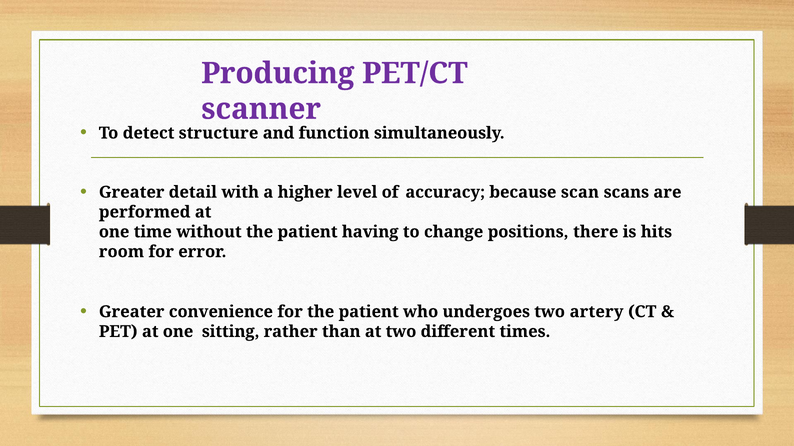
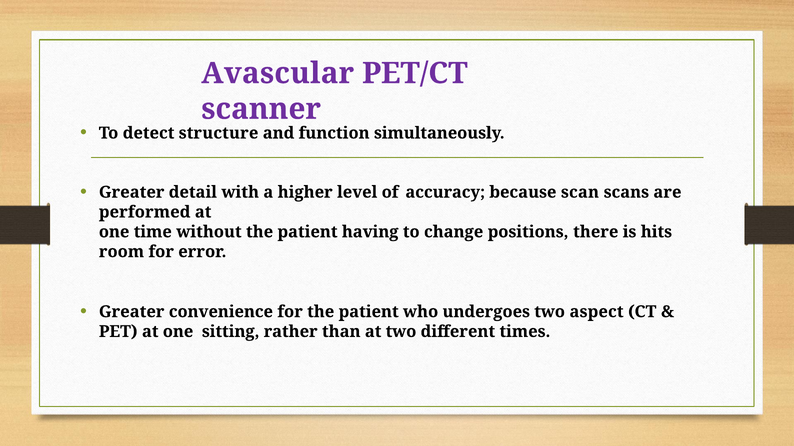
Producing: Producing -> Avascular
artery: artery -> aspect
